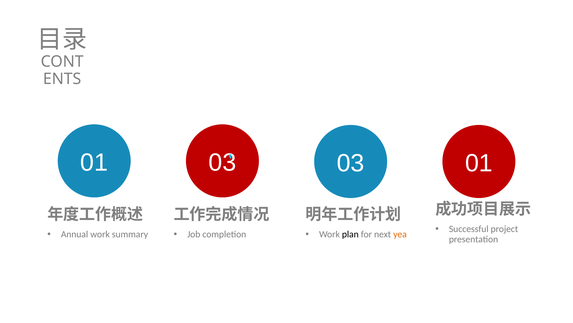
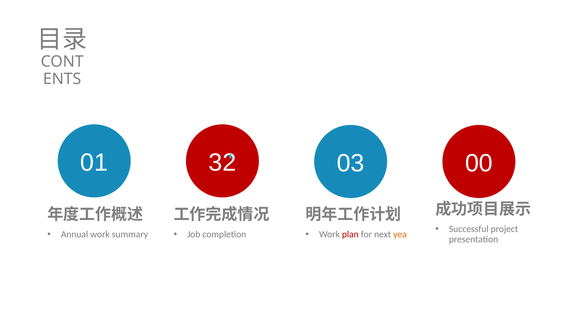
01 03: 03 -> 32
03 01: 01 -> 00
plan colour: black -> red
